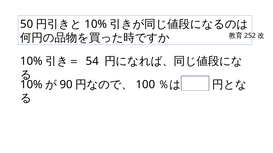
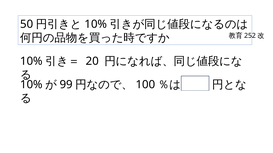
54: 54 -> 20
90: 90 -> 99
